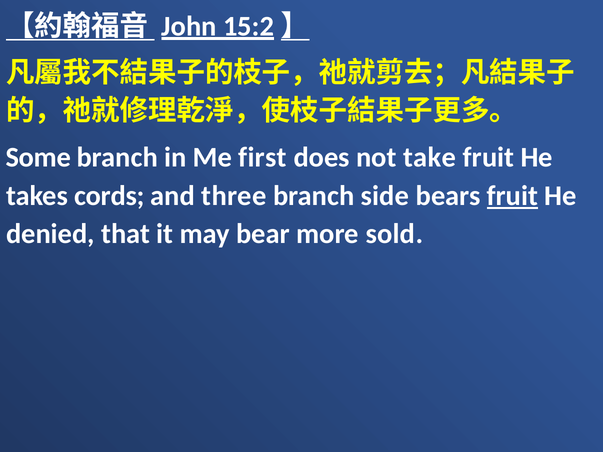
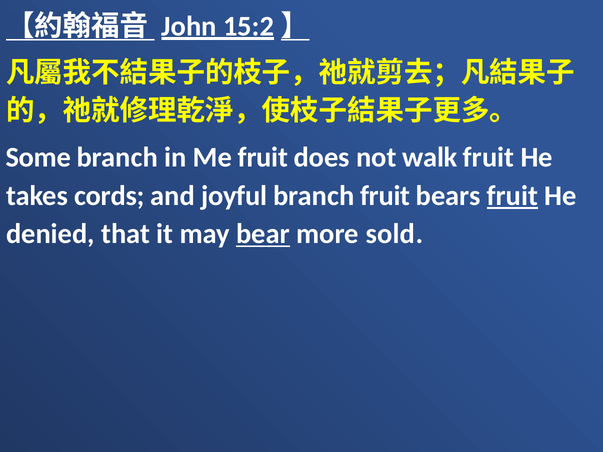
Me first: first -> fruit
take: take -> walk
three: three -> joyful
branch side: side -> fruit
bear underline: none -> present
